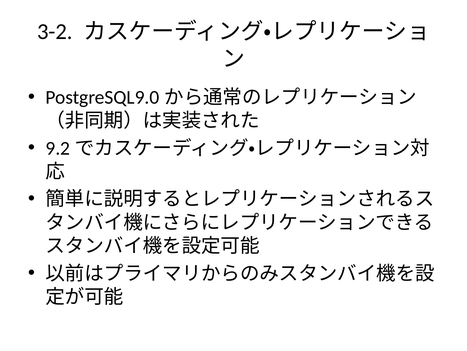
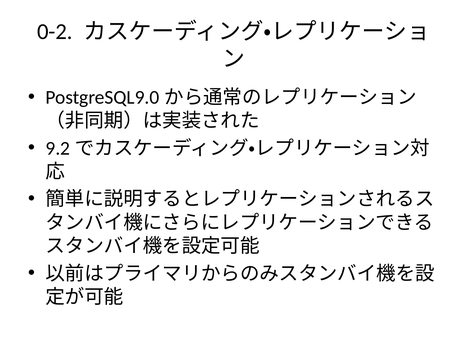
3-2: 3-2 -> 0-2
